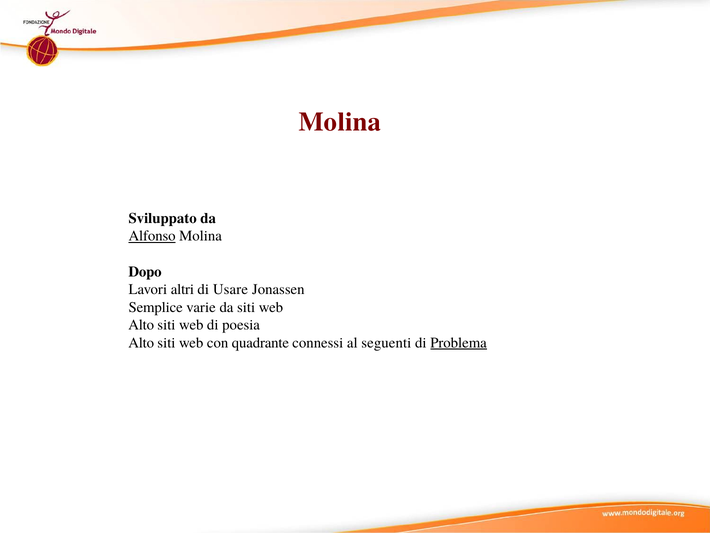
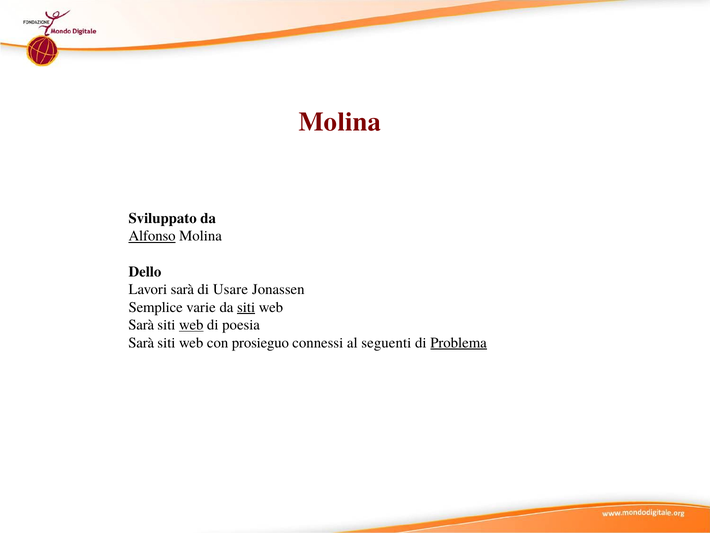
Dopo: Dopo -> Dello
Lavori altri: altri -> sarà
siti at (246, 307) underline: none -> present
Alto at (141, 325): Alto -> Sarà
web at (191, 325) underline: none -> present
Alto at (141, 342): Alto -> Sarà
quadrante: quadrante -> prosieguo
